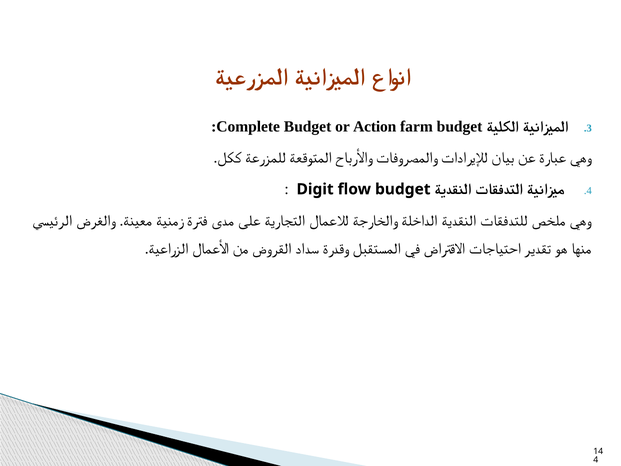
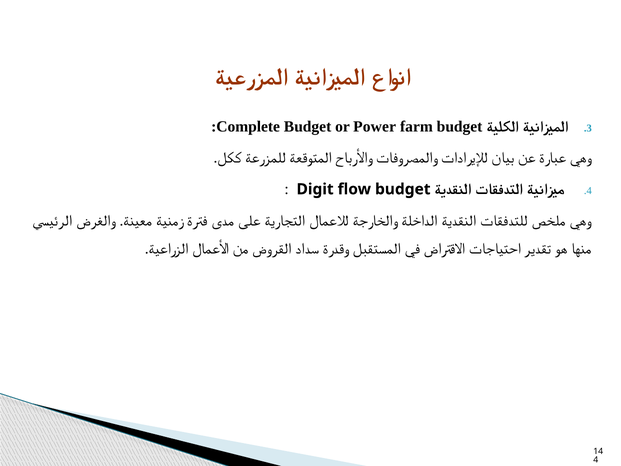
Action: Action -> Power
